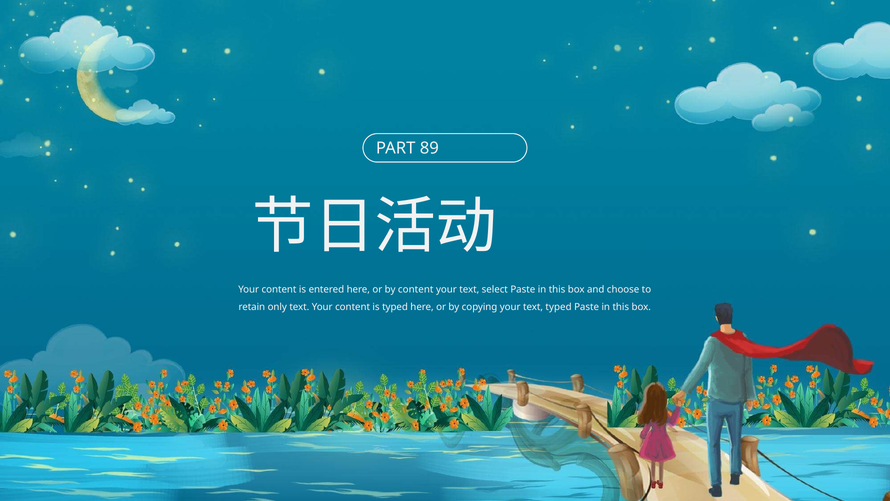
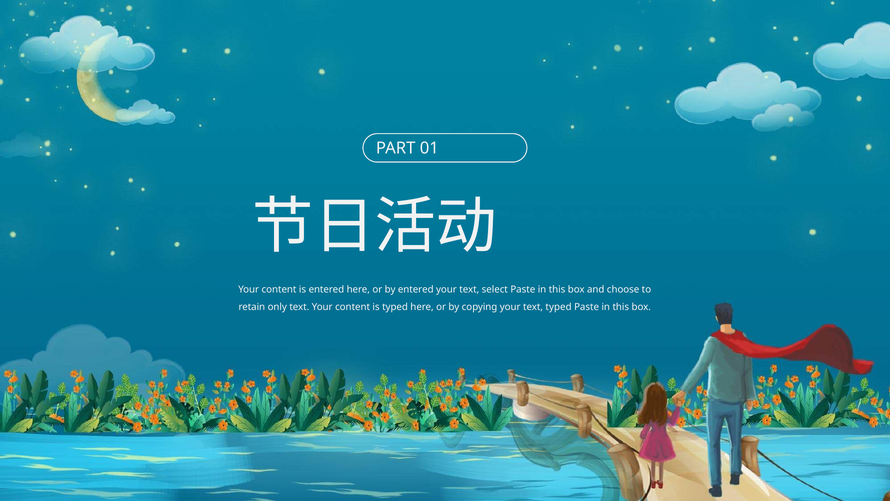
89: 89 -> 01
by content: content -> entered
